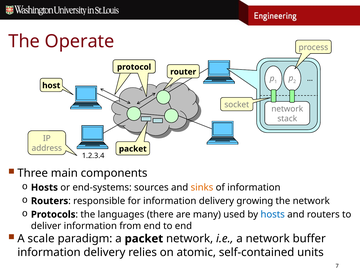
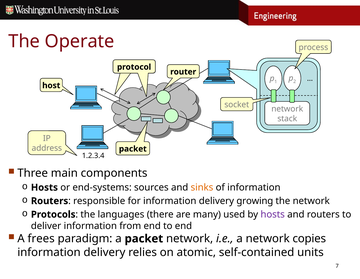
hosts at (273, 214) colour: blue -> purple
scale: scale -> frees
buffer: buffer -> copies
